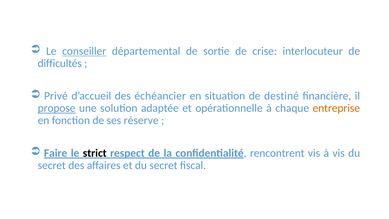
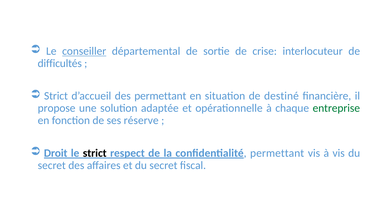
Privé at (56, 96): Privé -> Strict
des échéancier: échéancier -> permettant
propose underline: present -> none
entreprise colour: orange -> green
Faire: Faire -> Droit
confidentialité rencontrent: rencontrent -> permettant
